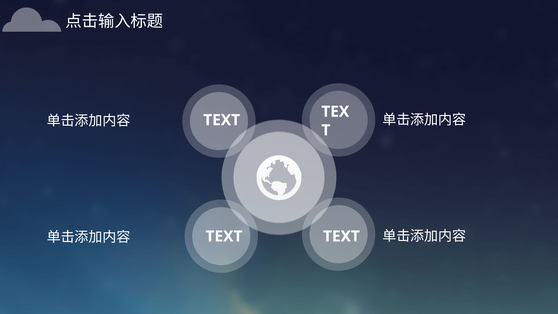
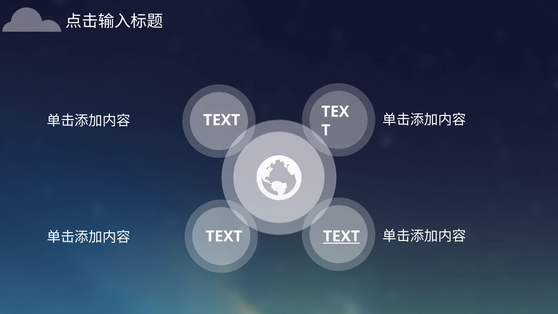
TEXT at (341, 236) underline: none -> present
